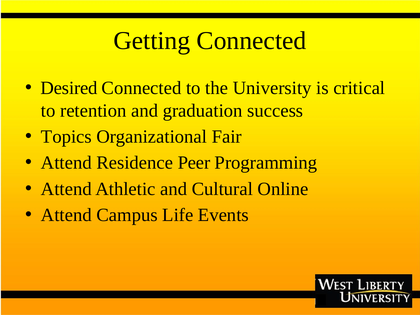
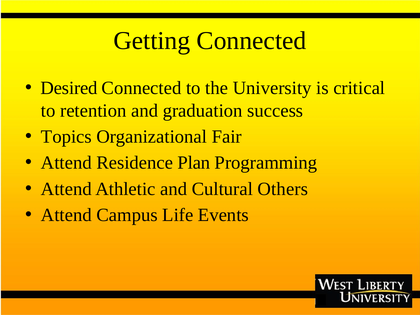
Peer: Peer -> Plan
Online: Online -> Others
